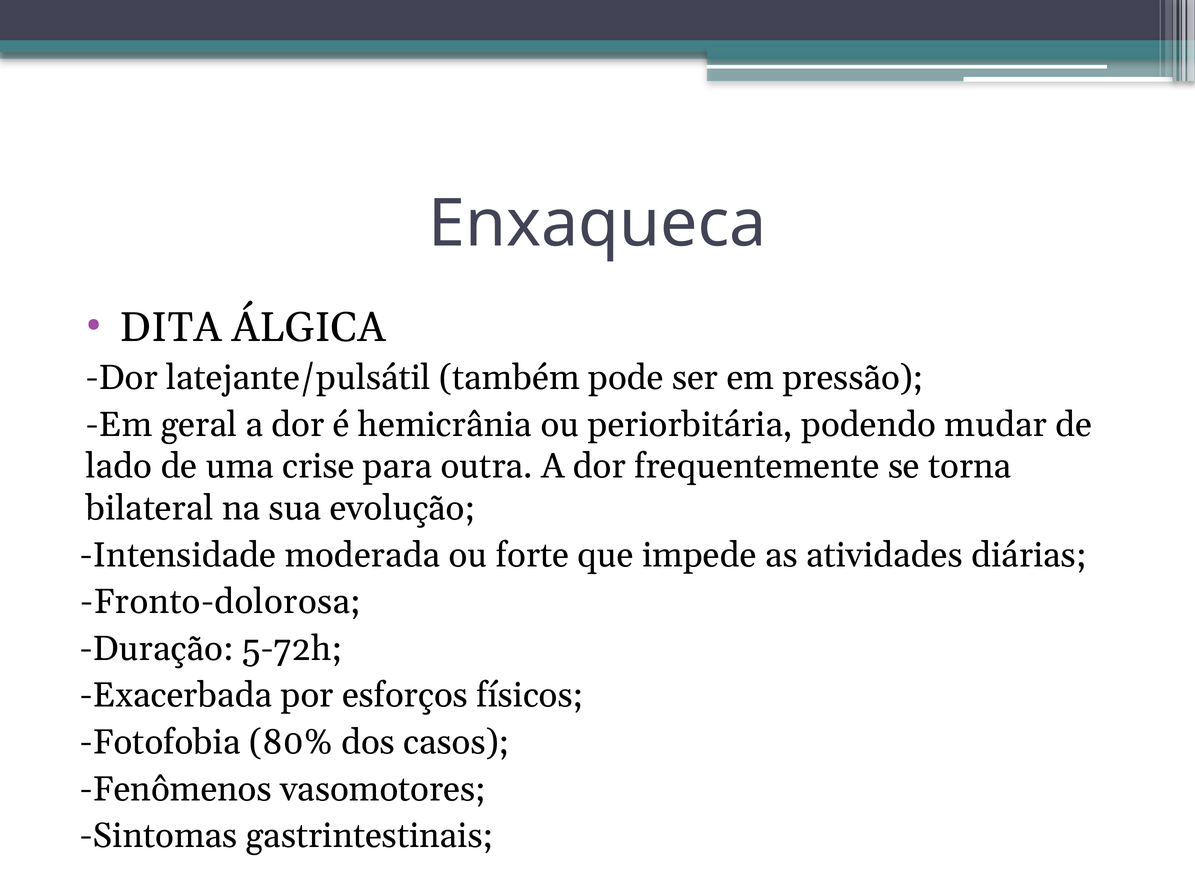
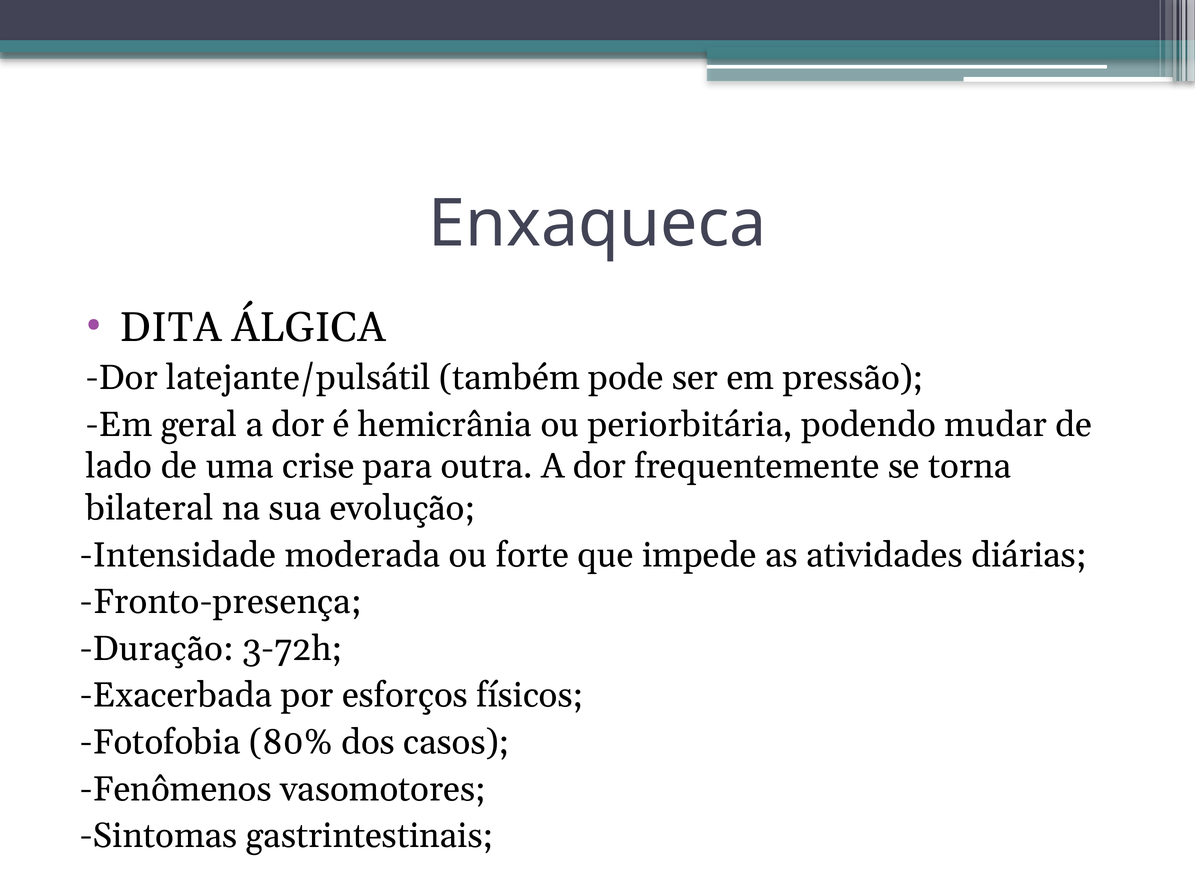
Fronto-dolorosa: Fronto-dolorosa -> Fronto-presença
5-72h: 5-72h -> 3-72h
